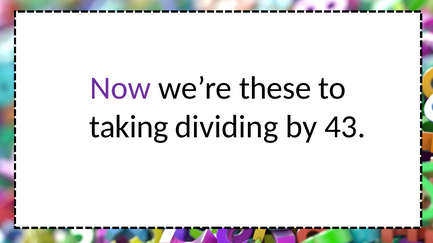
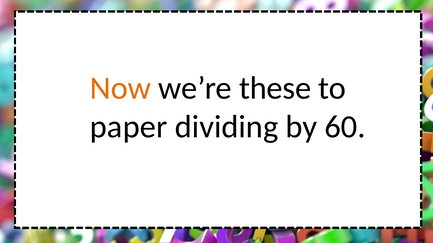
Now colour: purple -> orange
taking: taking -> paper
43: 43 -> 60
